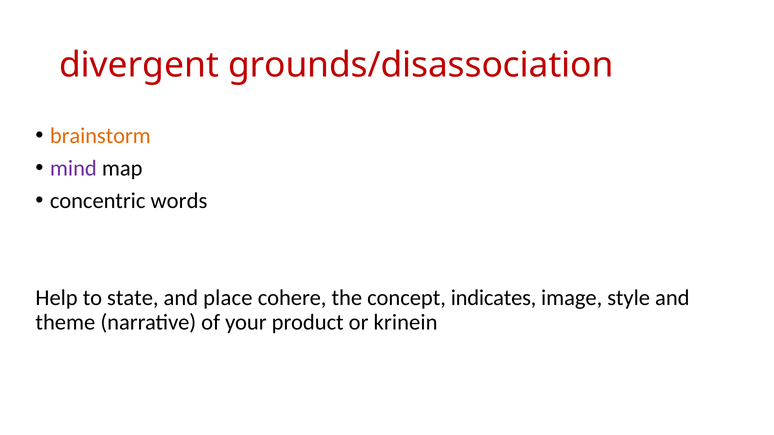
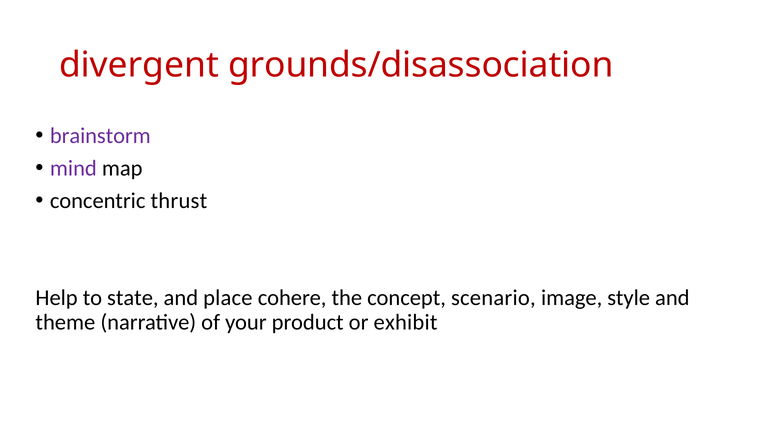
brainstorm colour: orange -> purple
words: words -> thrust
indicates: indicates -> scenario
krinein: krinein -> exhibit
